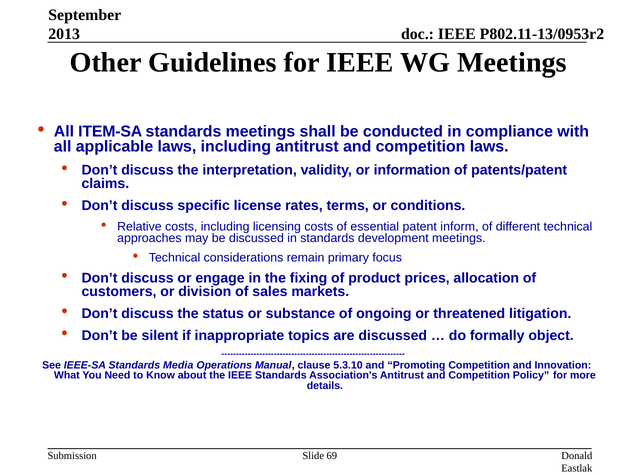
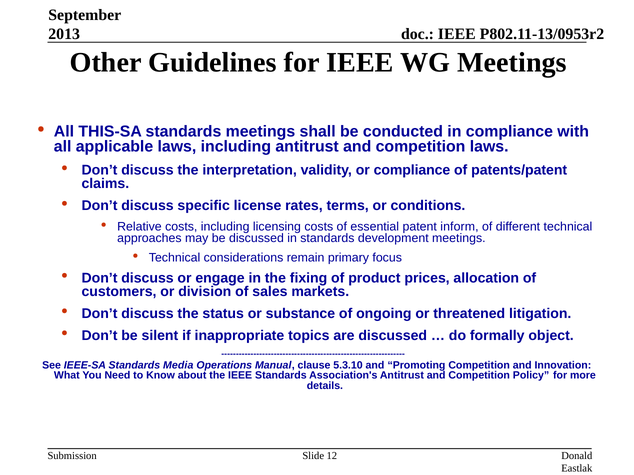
ITEM-SA: ITEM-SA -> THIS-SA
or information: information -> compliance
69: 69 -> 12
